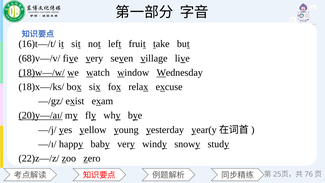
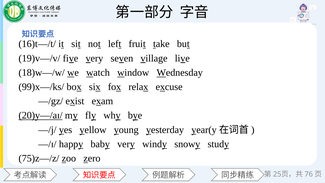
68)v—/v/: 68)v—/v/ -> 19)v—/v/
18)w—/w/ underline: present -> none
18)x—/ks/: 18)x—/ks/ -> 99)x—/ks/
22)z—/z/: 22)z—/z/ -> 75)z—/z/
